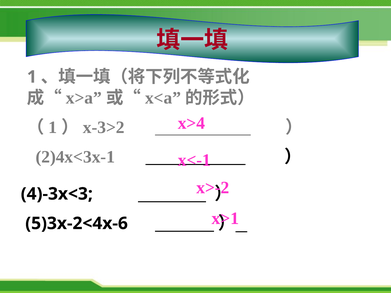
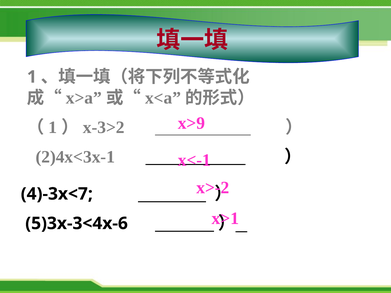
x>4: x>4 -> x>9
4)-3x<3: 4)-3x<3 -> 4)-3x<7
5)3x-2<4x-6: 5)3x-2<4x-6 -> 5)3x-3<4x-6
